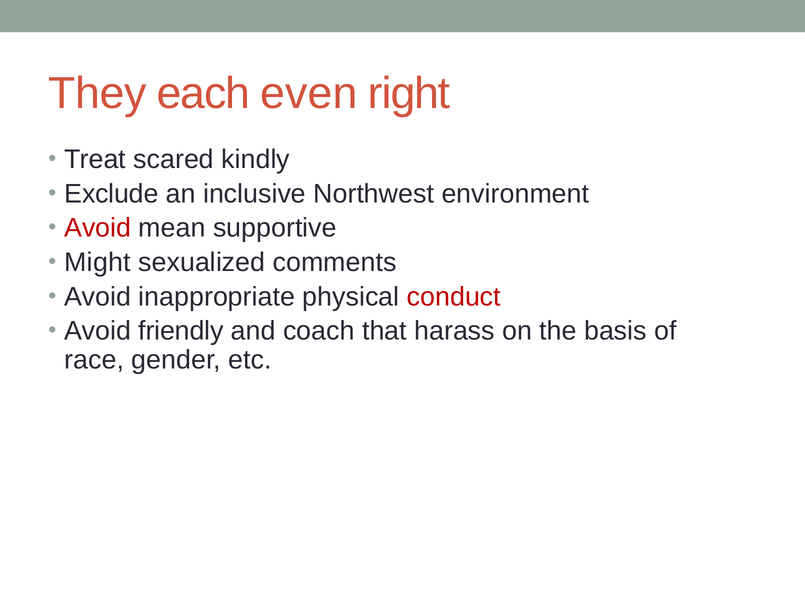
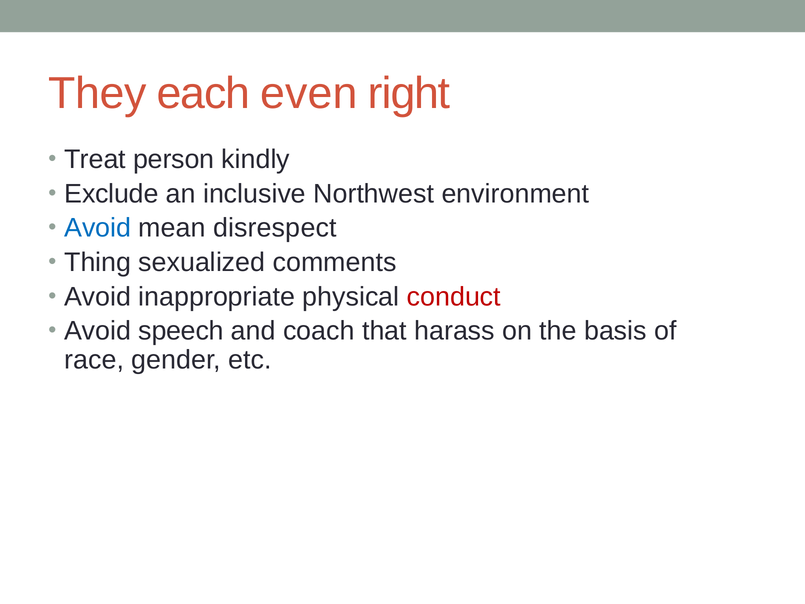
scared: scared -> person
Avoid at (98, 228) colour: red -> blue
supportive: supportive -> disrespect
Might: Might -> Thing
friendly: friendly -> speech
